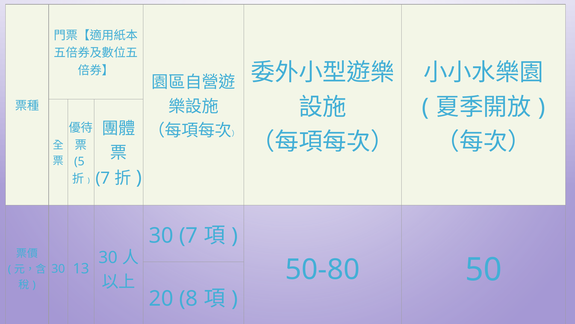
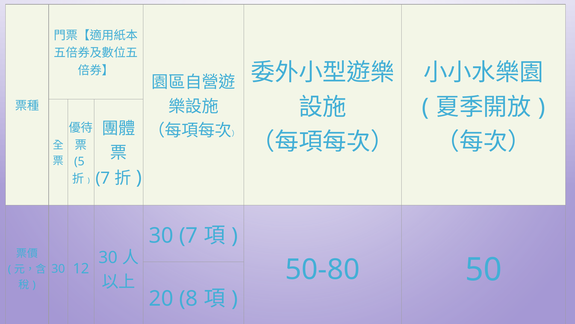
13: 13 -> 12
